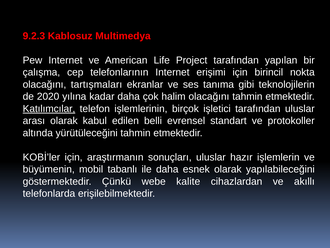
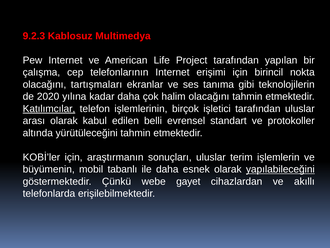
hazır: hazır -> terim
yapılabileceğini underline: none -> present
kalite: kalite -> gayet
